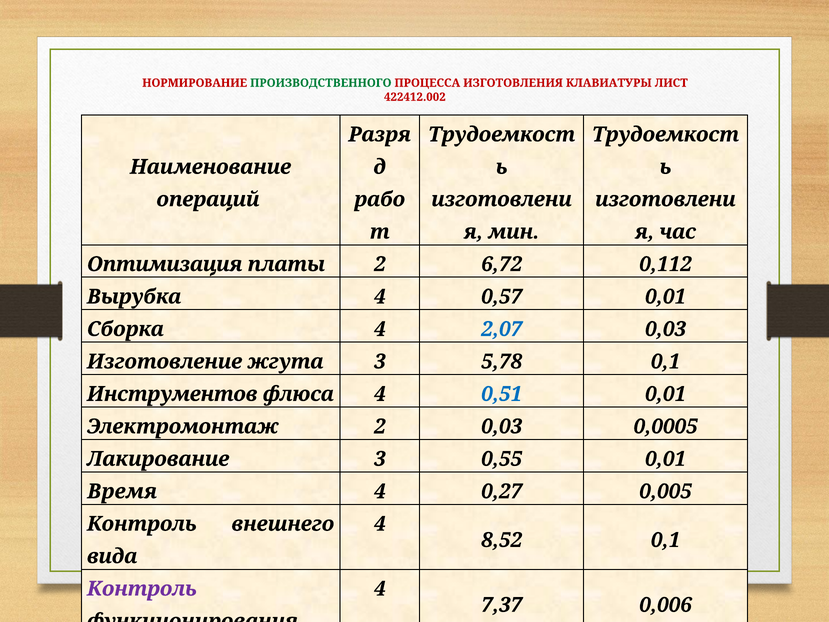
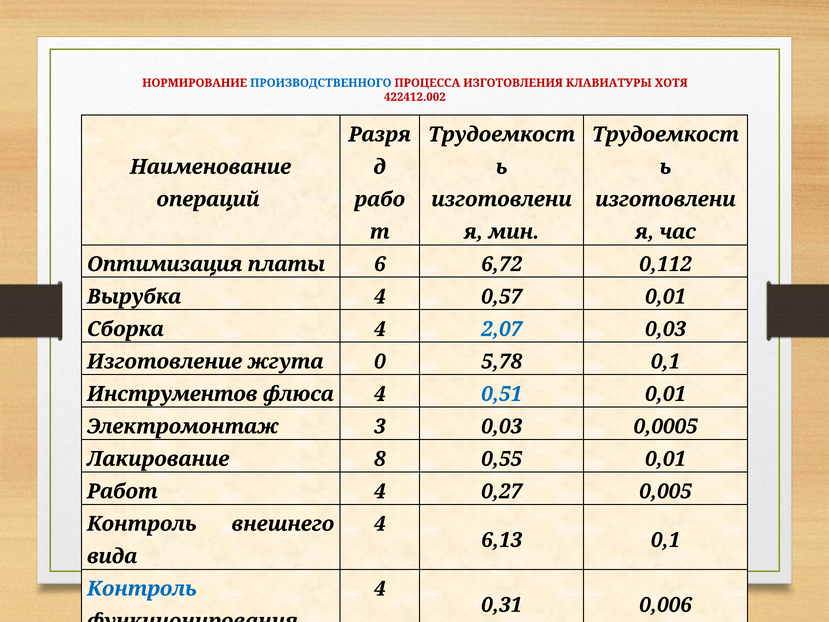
ПРОИЗВОДСТВЕННОГО colour: green -> blue
ЛИСТ: ЛИСТ -> ХОТЯ
платы 2: 2 -> 6
жгута 3: 3 -> 0
Электромонтаж 2: 2 -> 3
Лакирование 3: 3 -> 8
Время: Время -> Работ
8,52: 8,52 -> 6,13
Контроль at (142, 589) colour: purple -> blue
7,37: 7,37 -> 0,31
